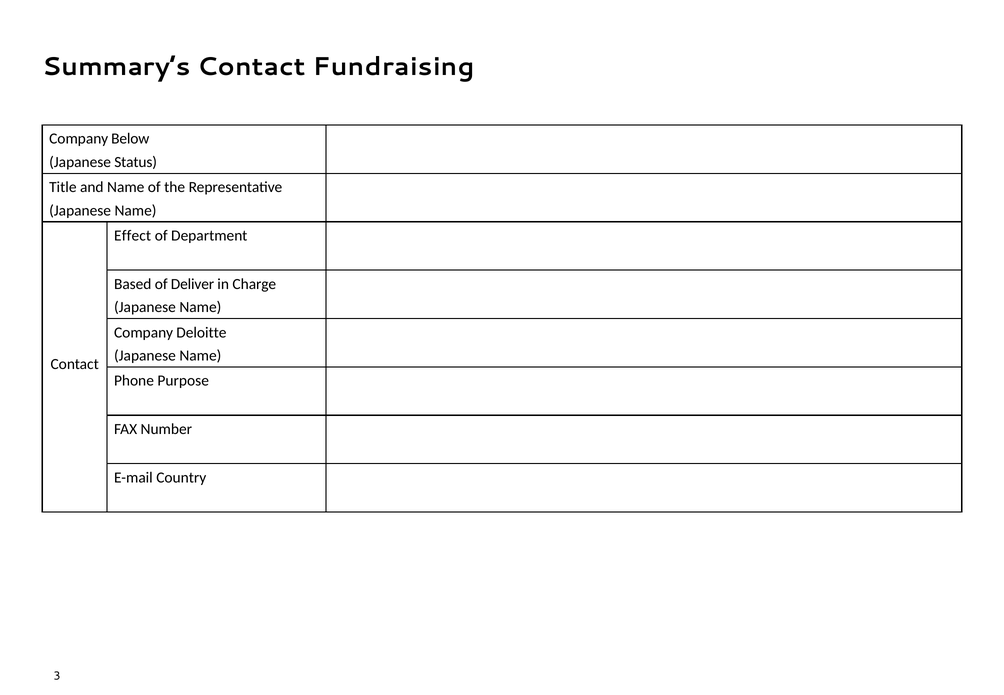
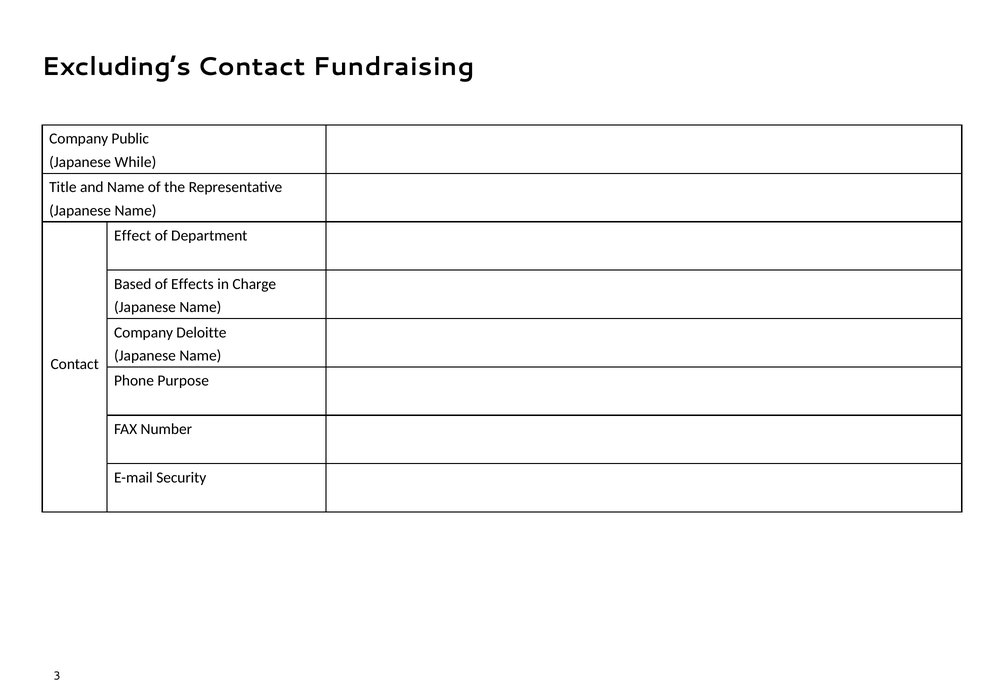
Summary’s: Summary’s -> Excluding’s
Below: Below -> Public
Status: Status -> While
Deliver: Deliver -> Effects
Country: Country -> Security
